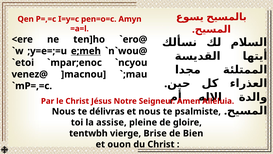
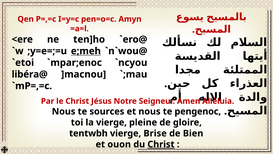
venez@: venez@ -> libéra@
délivras: délivras -> sources
psalmiste: psalmiste -> pengenoc
la assise: assise -> vierge
Christ at (161, 144) underline: none -> present
